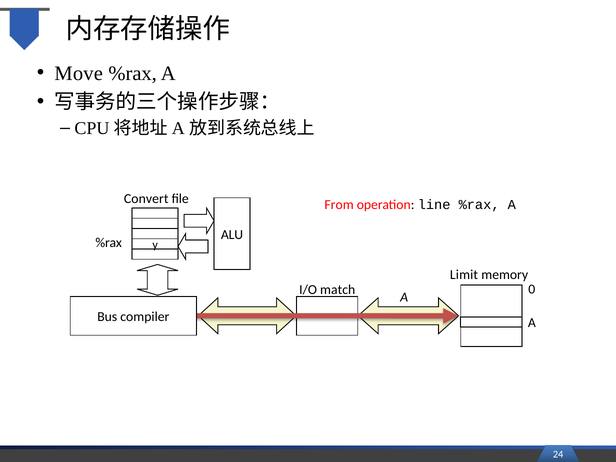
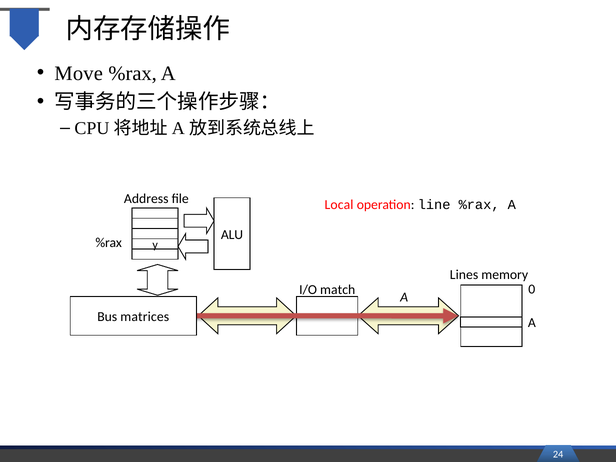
Convert: Convert -> Address
From: From -> Local
Limit: Limit -> Lines
compiler: compiler -> matrices
